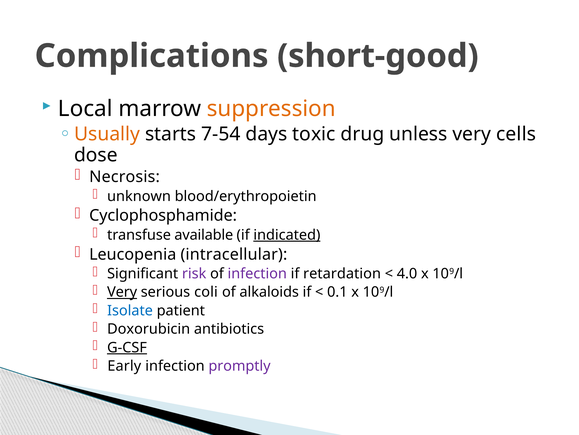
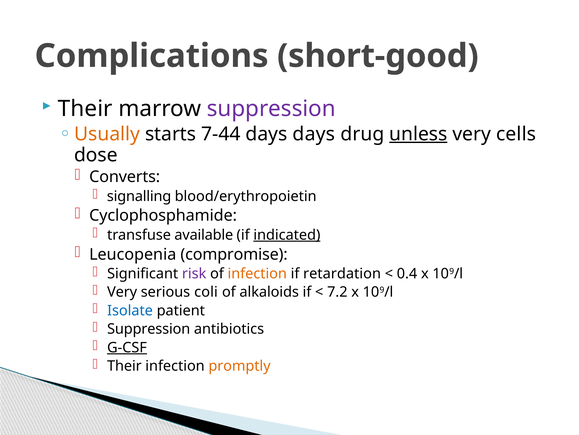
Local at (85, 109): Local -> Their
suppression at (271, 109) colour: orange -> purple
7-54: 7-54 -> 7-44
days toxic: toxic -> days
unless underline: none -> present
Necrosis: Necrosis -> Converts
unknown: unknown -> signalling
intracellular: intracellular -> compromise
infection at (257, 273) colour: purple -> orange
4.0: 4.0 -> 0.4
Very at (122, 292) underline: present -> none
0.1: 0.1 -> 7.2
Doxorubicin at (149, 329): Doxorubicin -> Suppression
Early at (124, 365): Early -> Their
promptly colour: purple -> orange
